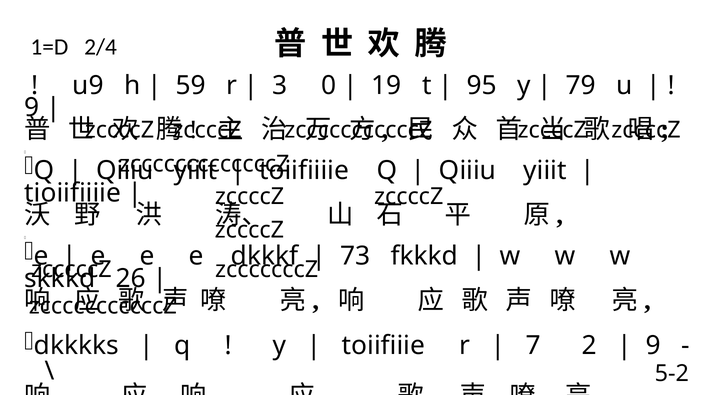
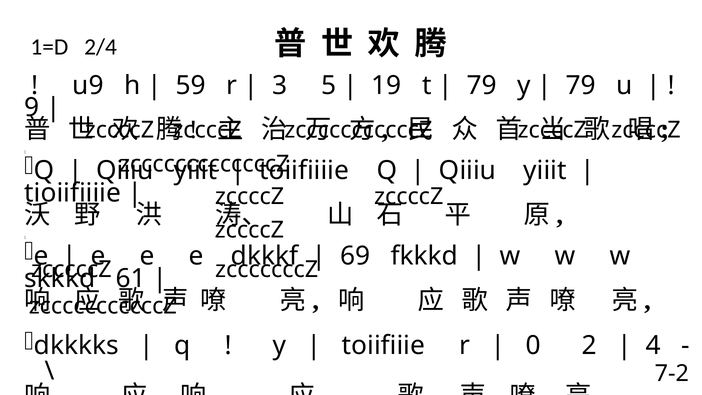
0: 0 -> 5
95 at (482, 85): 95 -> 79
73: 73 -> 69
26: 26 -> 61
7: 7 -> 0
9 at (653, 345): 9 -> 4
5-2: 5-2 -> 7-2
